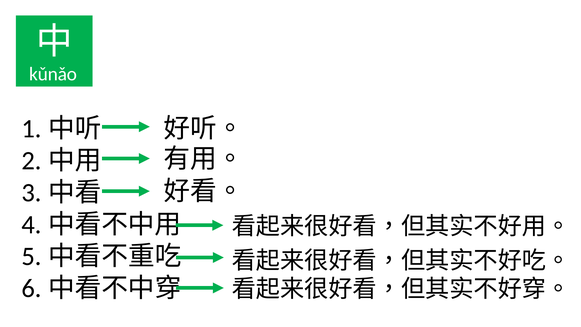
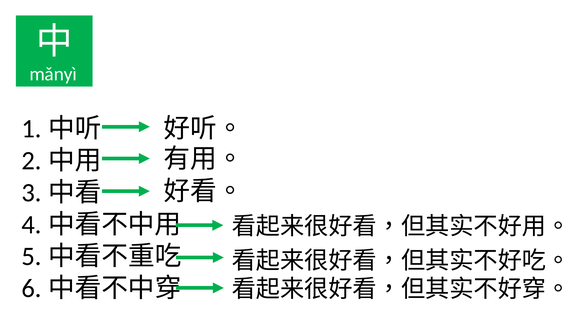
kǔnǎo: kǔnǎo -> mǎnyì
